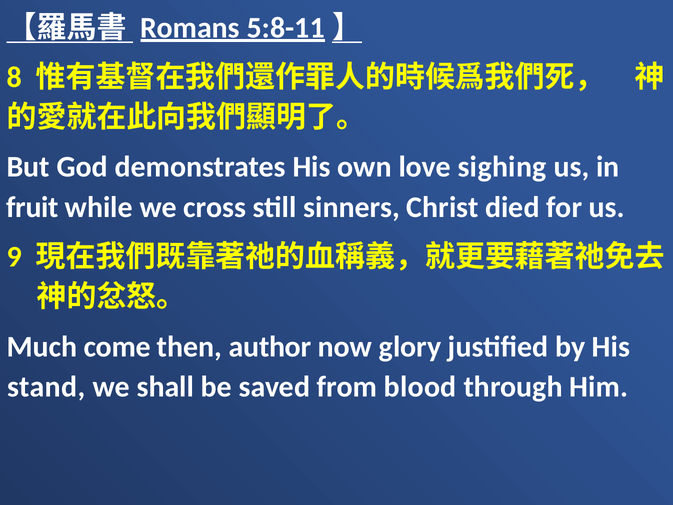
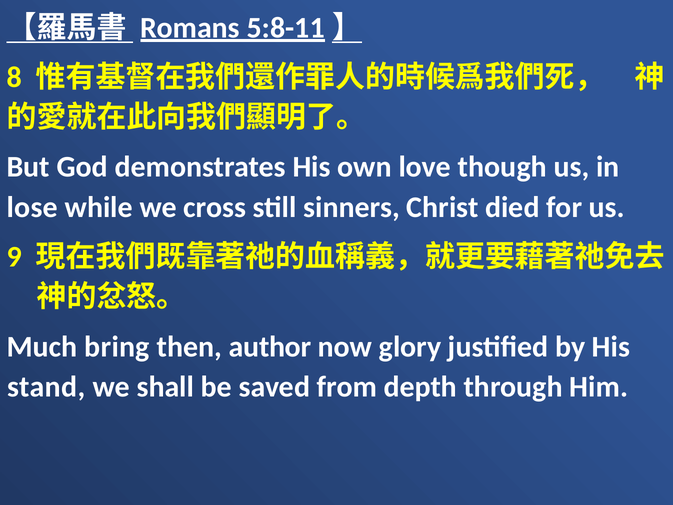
sighing: sighing -> though
fruit: fruit -> lose
come: come -> bring
blood: blood -> depth
